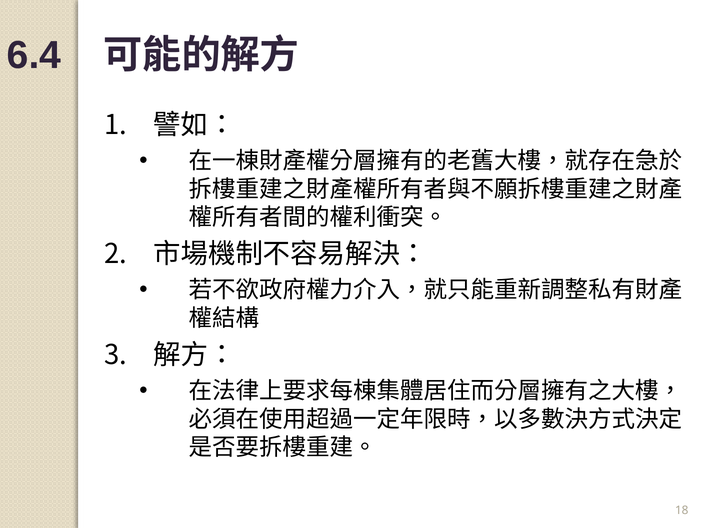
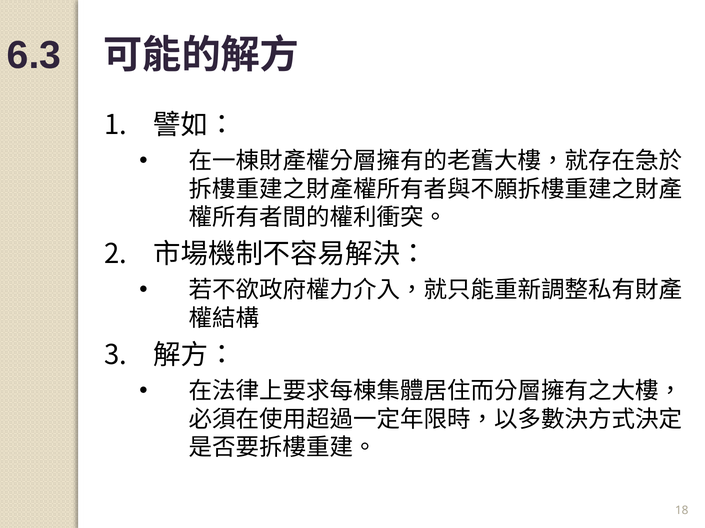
6.4: 6.4 -> 6.3
